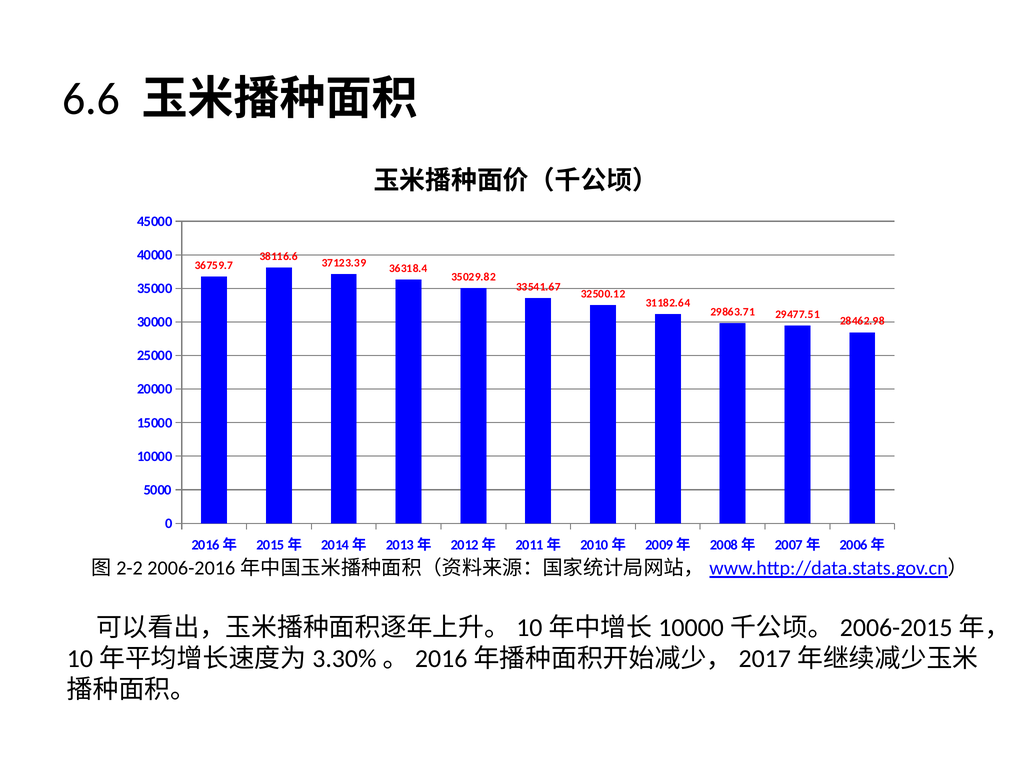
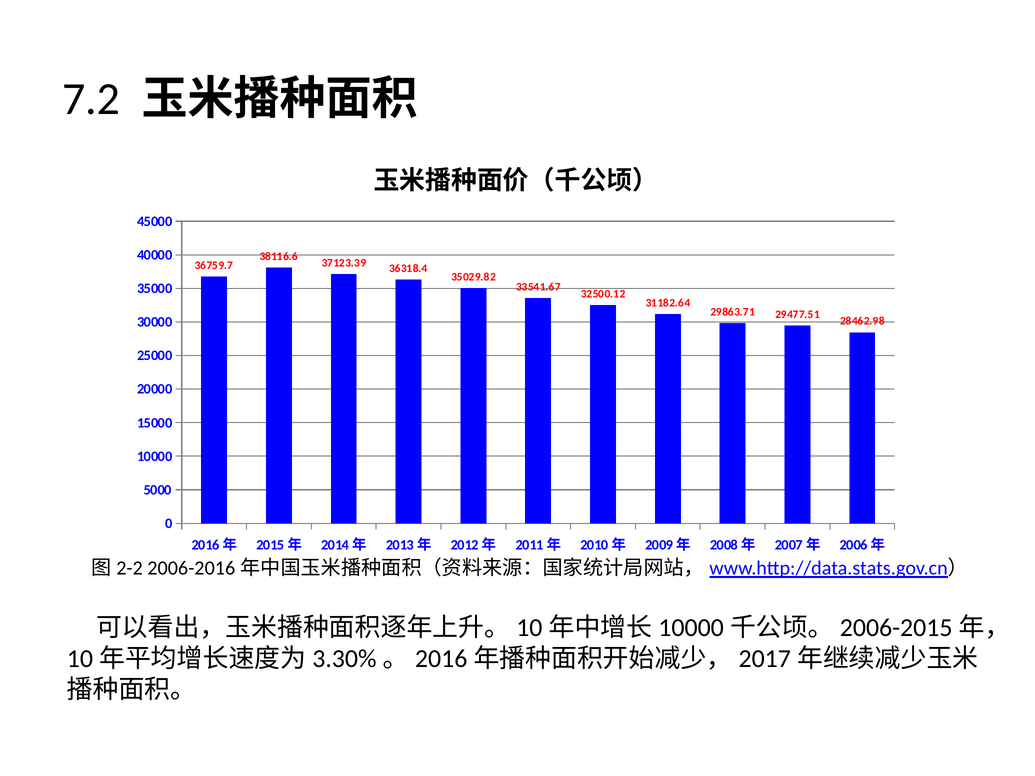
6.6: 6.6 -> 7.2
